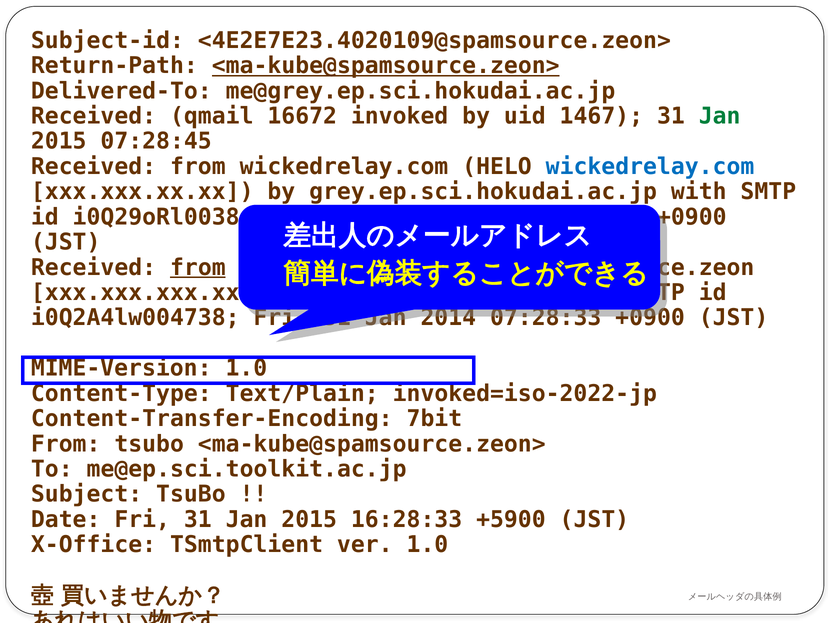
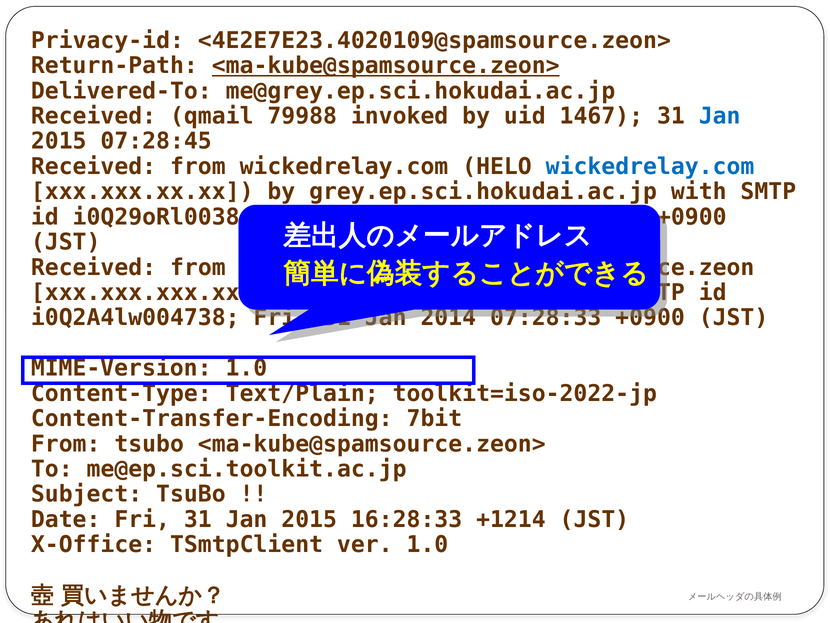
Subject-id: Subject-id -> Privacy-id
16672: 16672 -> 79988
Jan at (720, 116) colour: green -> blue
from at (198, 267) underline: present -> none
invoked=iso-2022-jp: invoked=iso-2022-jp -> toolkit=iso-2022-jp
+5900: +5900 -> +1214
